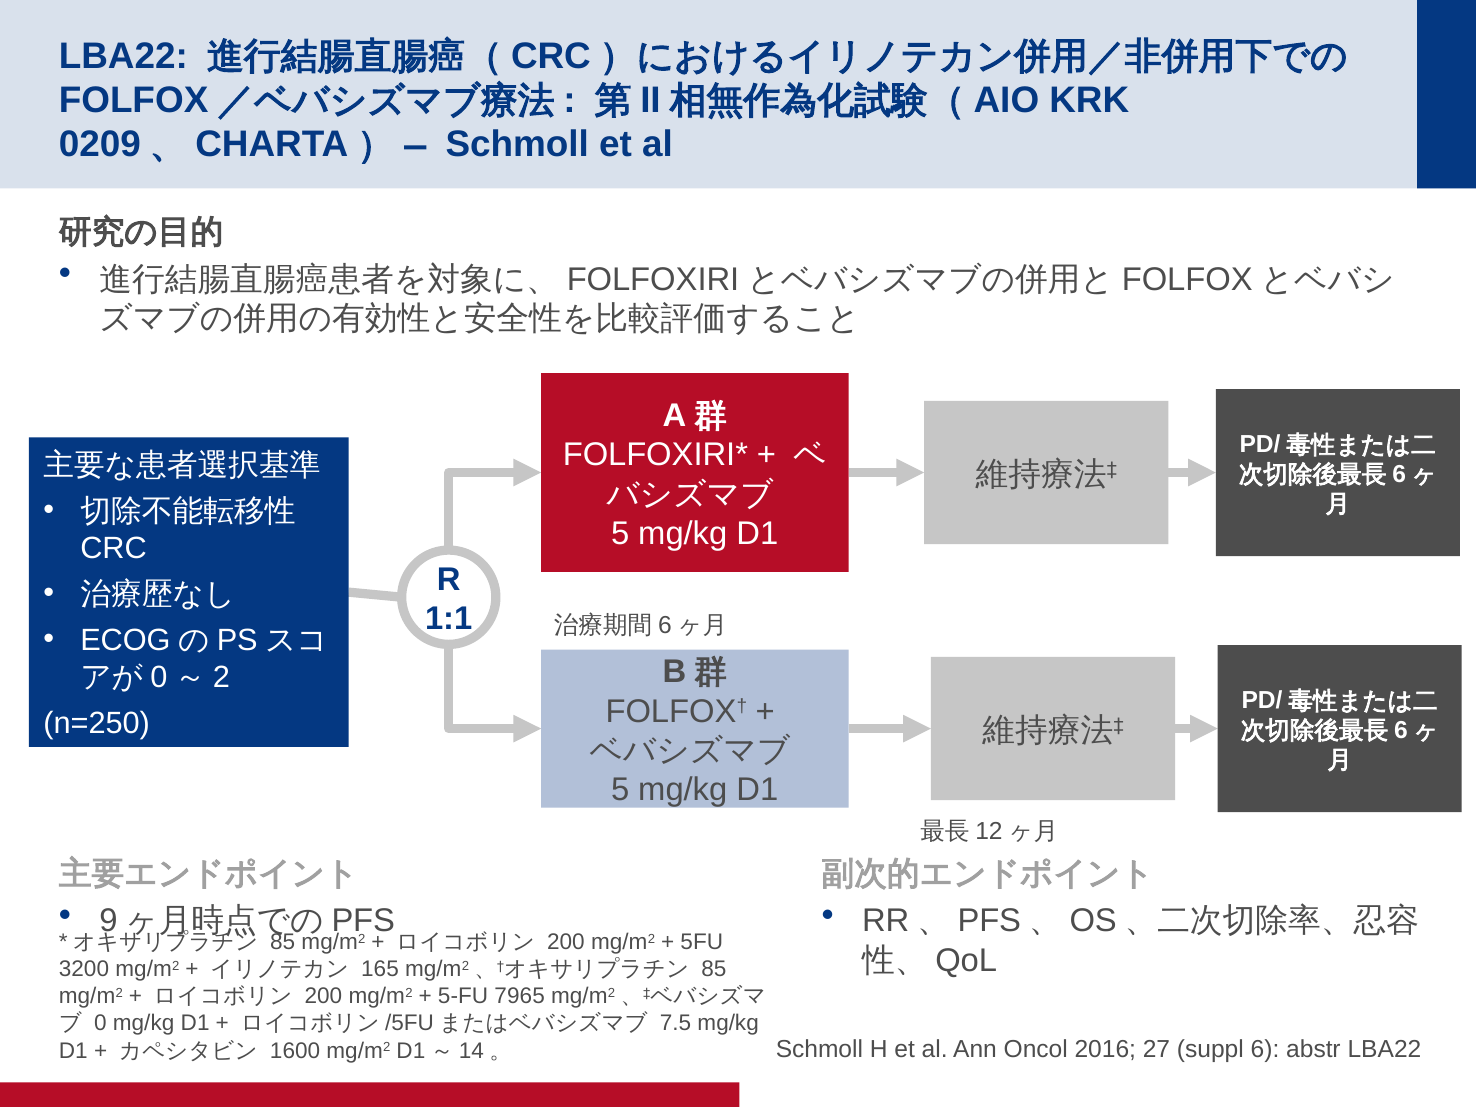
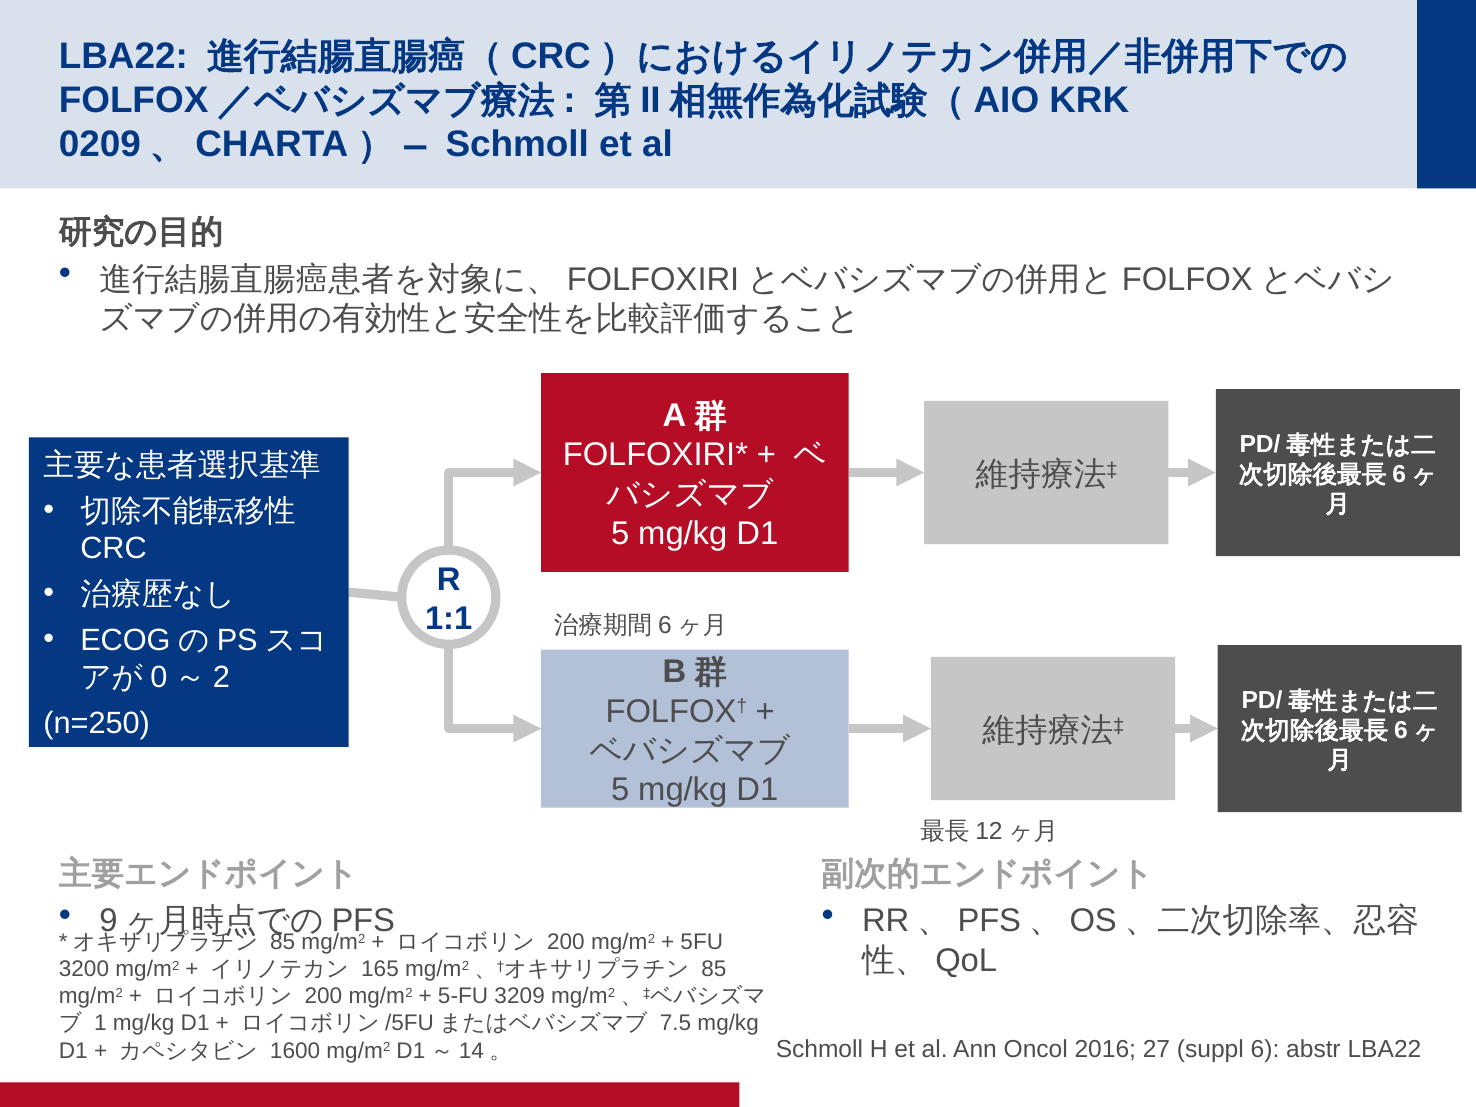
7965: 7965 -> 3209
0: 0 -> 1
